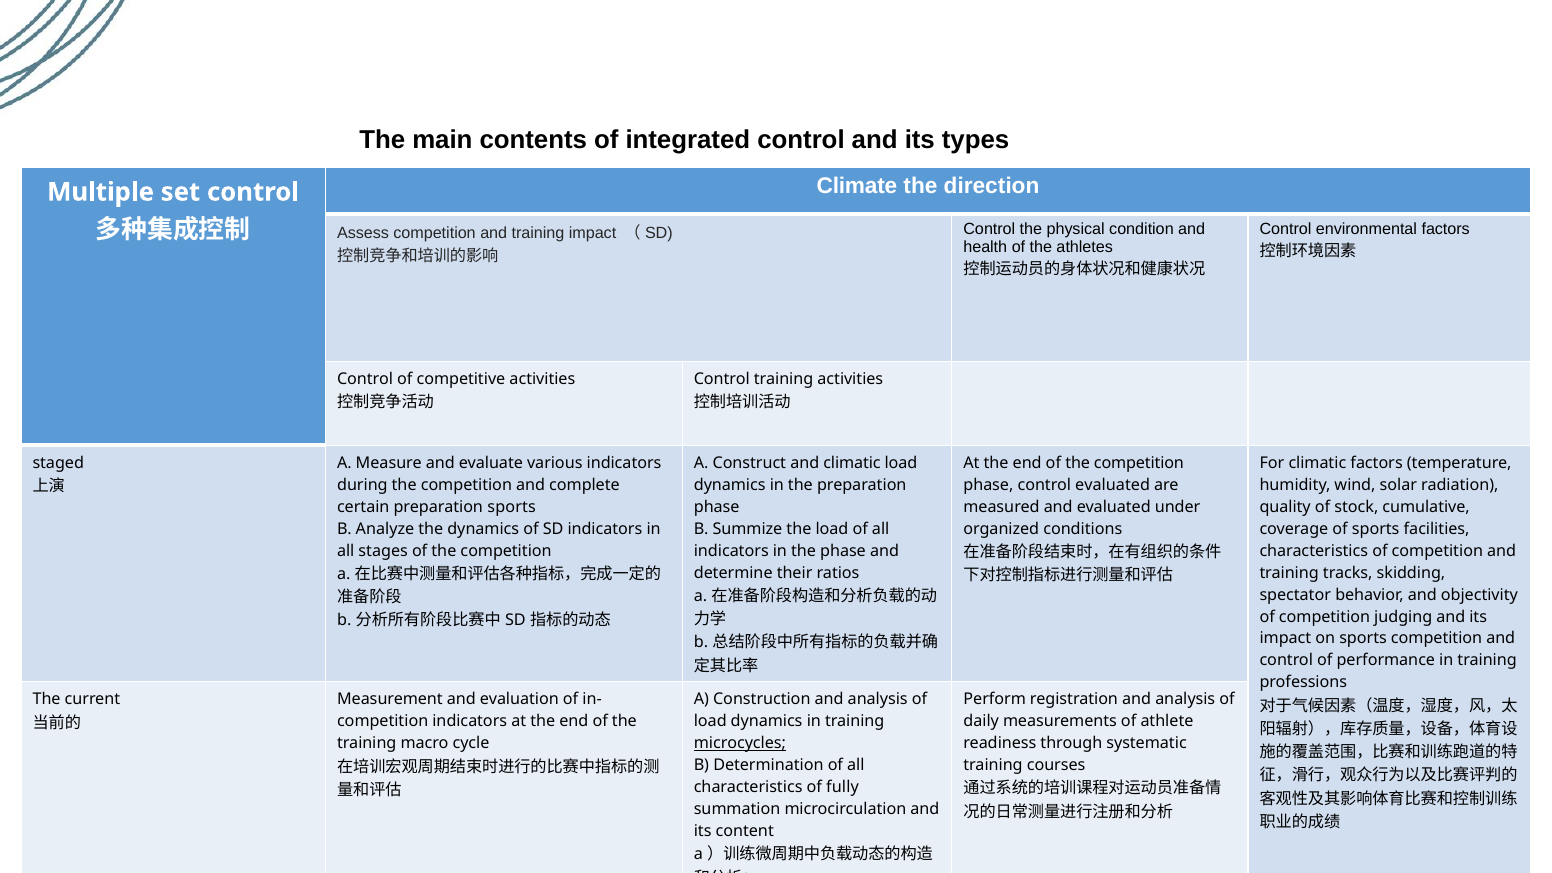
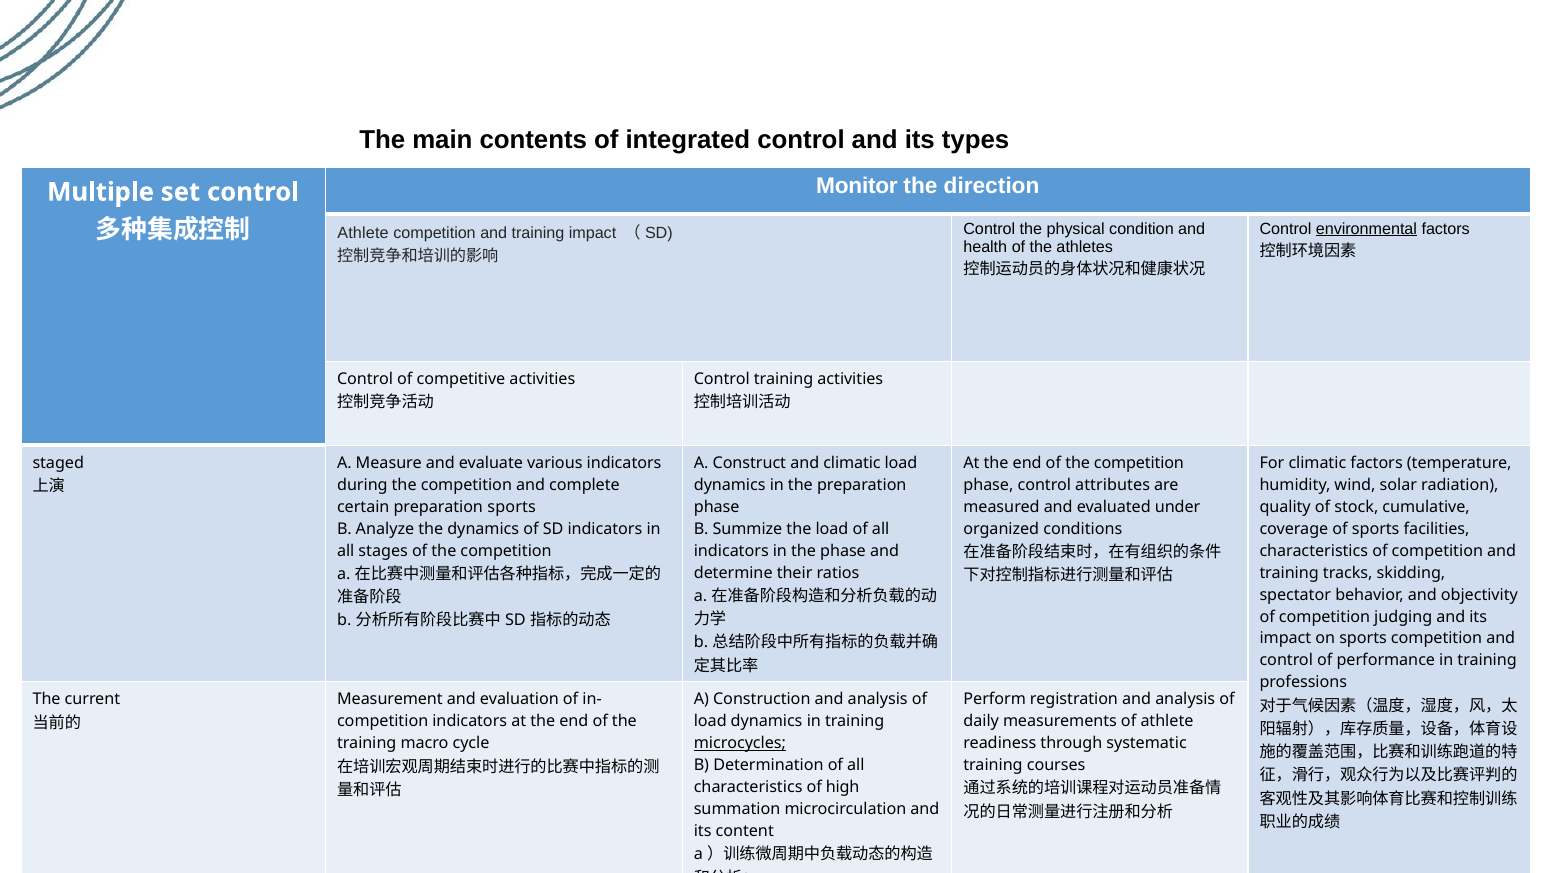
Climate: Climate -> Monitor
environmental underline: none -> present
Assess at (363, 233): Assess -> Athlete
control evaluated: evaluated -> attributes
of fully: fully -> high
